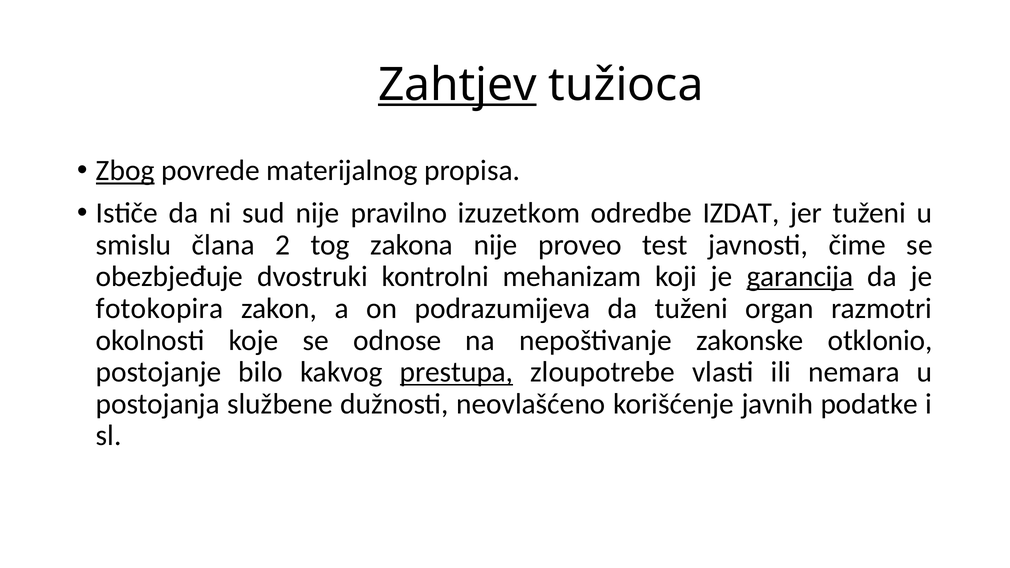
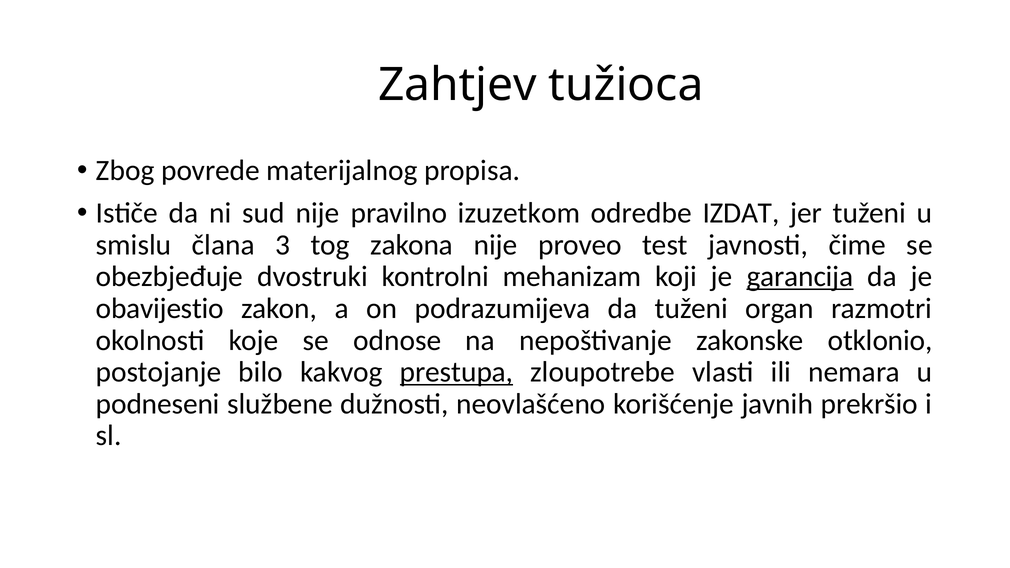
Zahtjev underline: present -> none
Zbog underline: present -> none
2: 2 -> 3
fotokopira: fotokopira -> obavijestio
postojanja: postojanja -> podneseni
podatke: podatke -> prekršio
